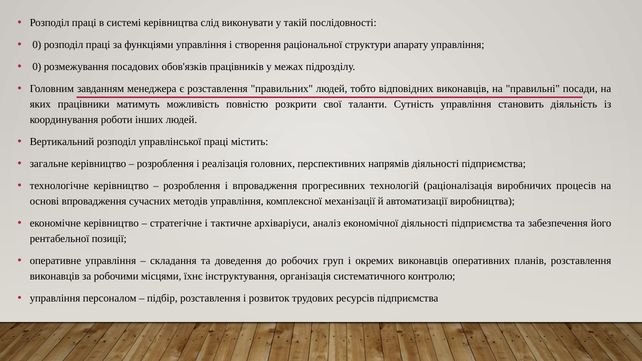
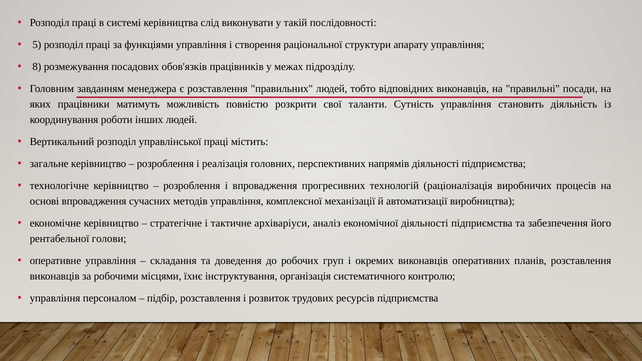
0 at (37, 45): 0 -> 5
0 at (37, 67): 0 -> 8
позиції: позиції -> голови
